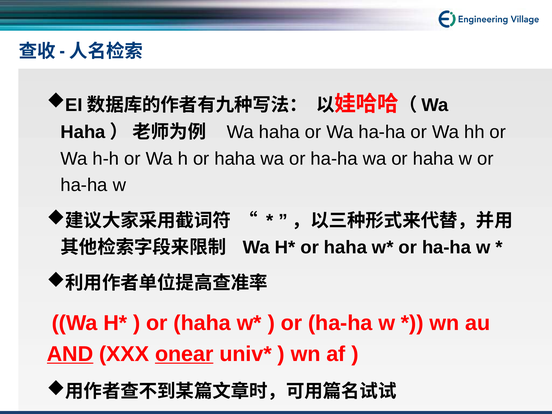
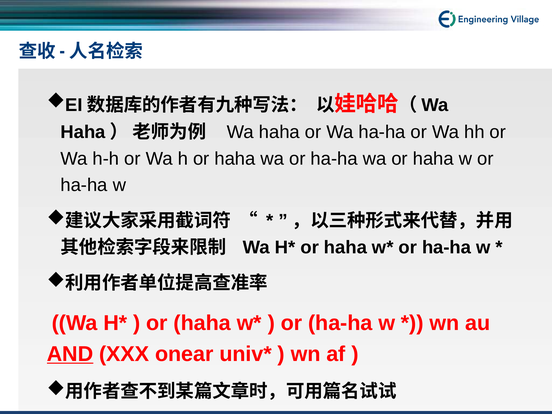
onear underline: present -> none
